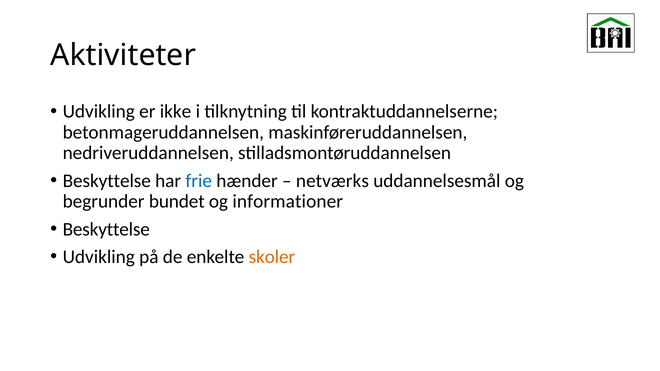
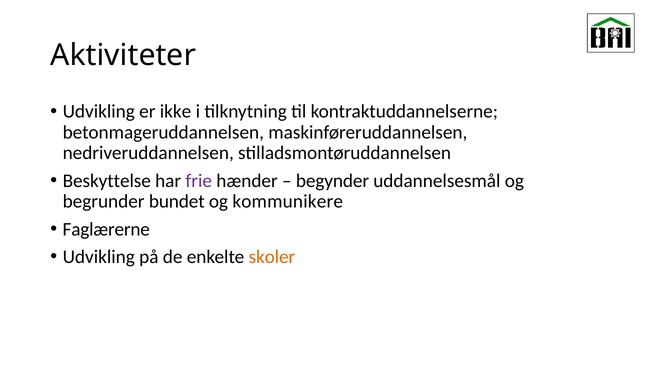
frie colour: blue -> purple
netværks: netværks -> begynder
informationer: informationer -> kommunikere
Beskyttelse at (106, 229): Beskyttelse -> Faglærerne
